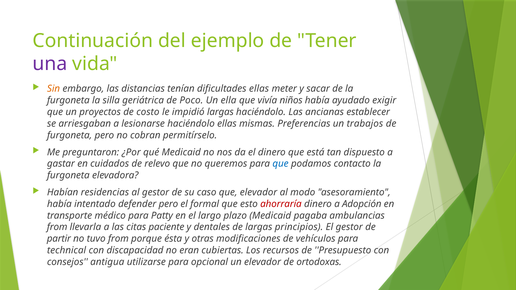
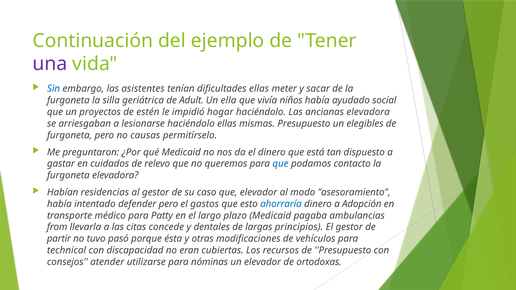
Sin colour: orange -> blue
distancias: distancias -> asistentes
Poco: Poco -> Adult
exigir: exigir -> social
costo: costo -> estén
impidió largas: largas -> hogar
ancianas establecer: establecer -> elevadora
mismas Preferencias: Preferencias -> Presupuesto
trabajos: trabajos -> elegibles
cobran: cobran -> causas
formal: formal -> gastos
ahorraría colour: red -> blue
paciente: paciente -> concede
tuvo from: from -> pasó
antigua: antigua -> atender
opcional: opcional -> nóminas
